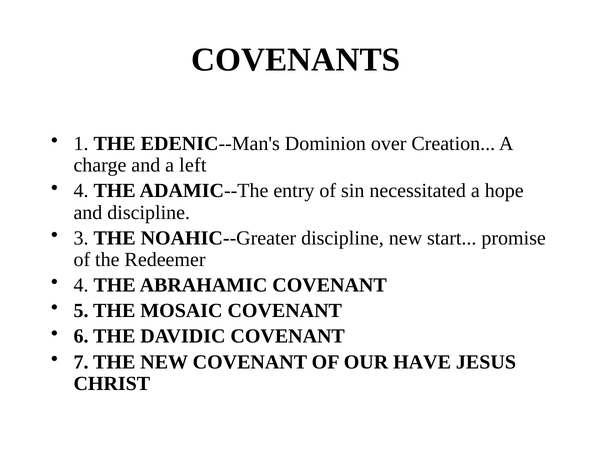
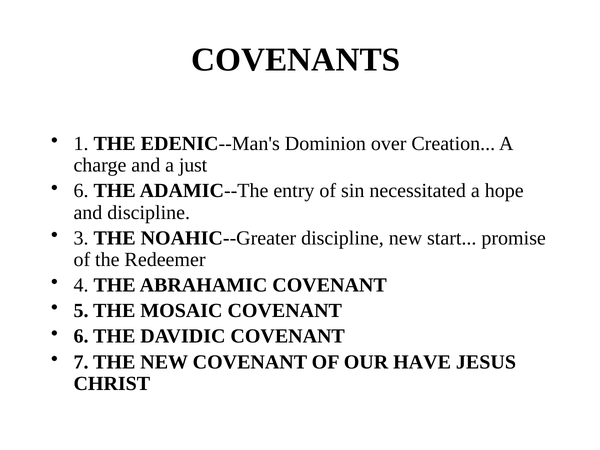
left: left -> just
4 at (81, 191): 4 -> 6
